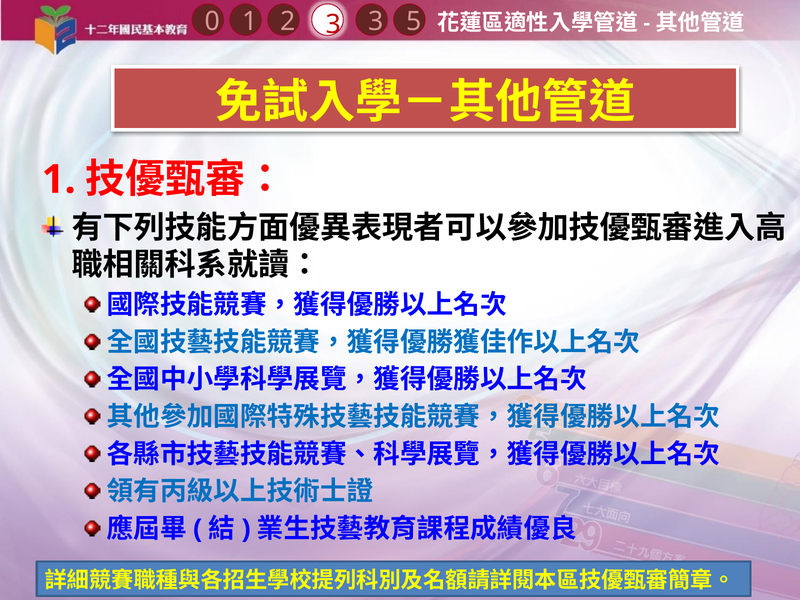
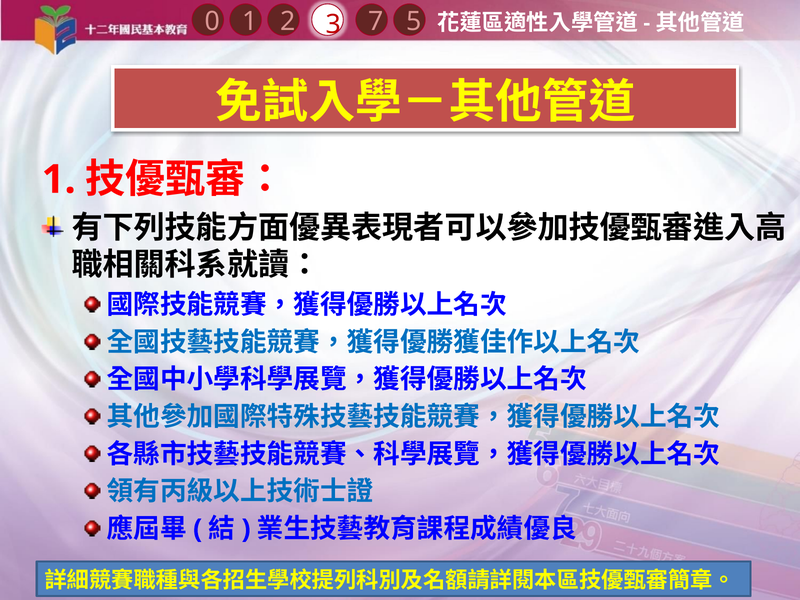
1 3: 3 -> 7
